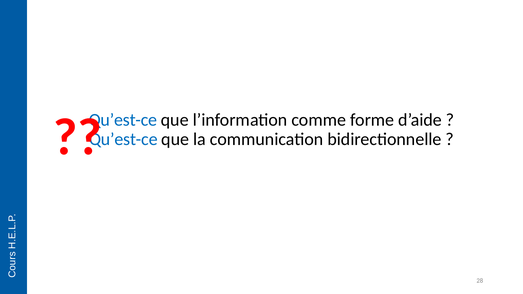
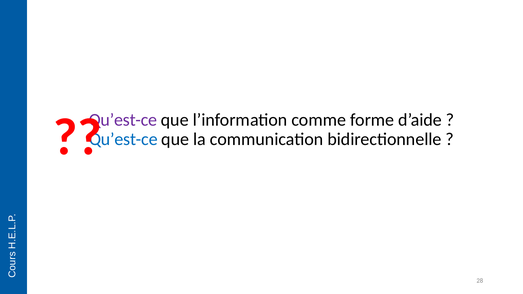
Qu’est-ce at (123, 120) colour: blue -> purple
